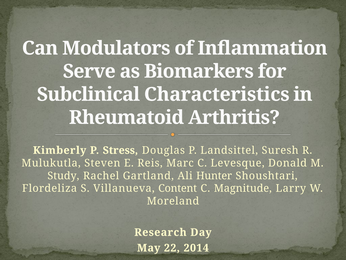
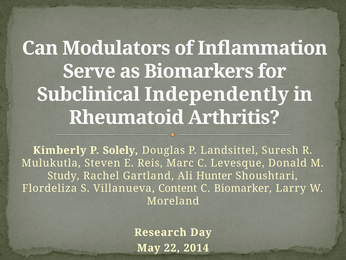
Characteristics: Characteristics -> Independently
Stress: Stress -> Solely
Magnitude: Magnitude -> Biomarker
